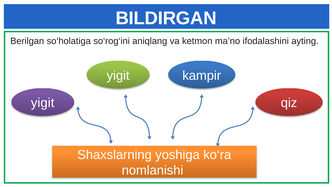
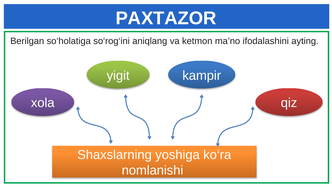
BILDIRGAN: BILDIRGAN -> PAXTAZOR
yigit at (43, 103): yigit -> xola
